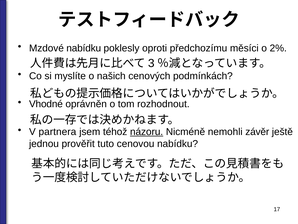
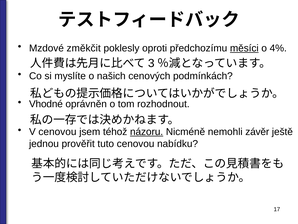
Mzdové nabídku: nabídku -> změkčit
měsíci underline: none -> present
2%: 2% -> 4%
V partnera: partnera -> cenovou
